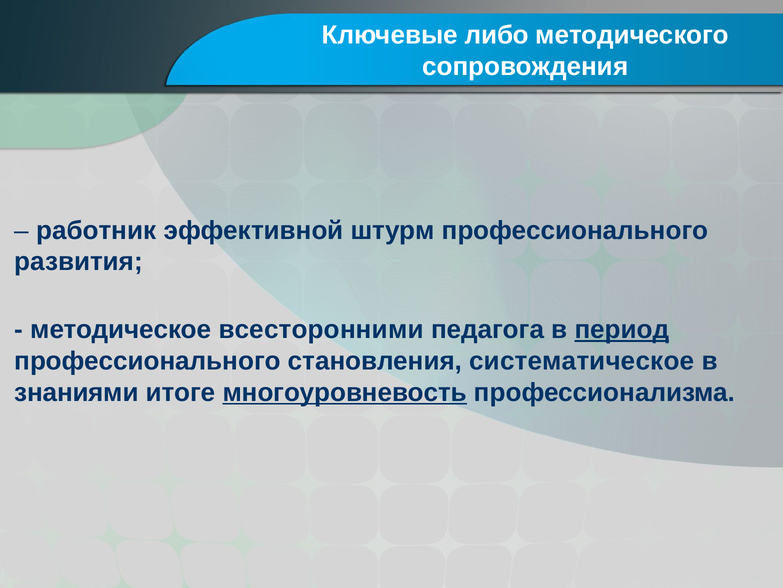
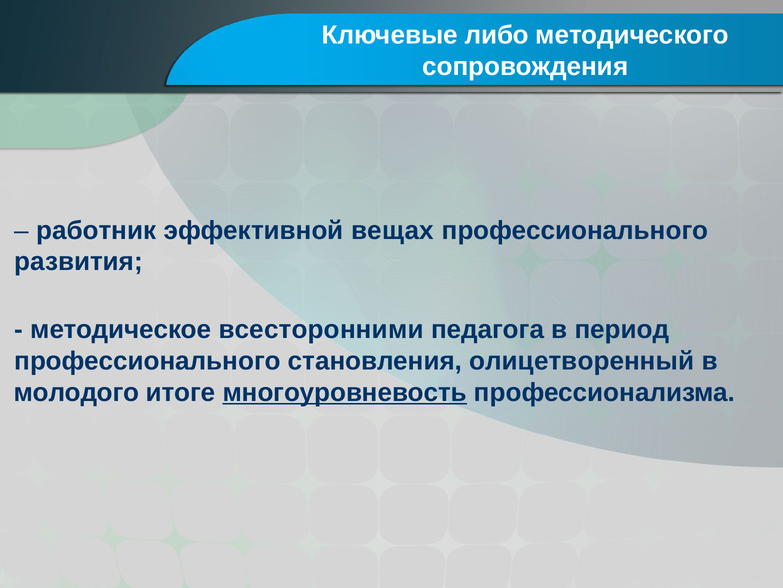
штурм: штурм -> вещах
период underline: present -> none
систематическое: систематическое -> олицетворенный
знаниями: знаниями -> молодого
